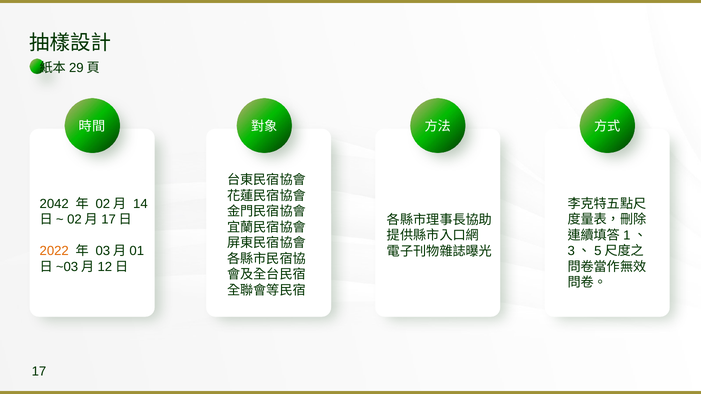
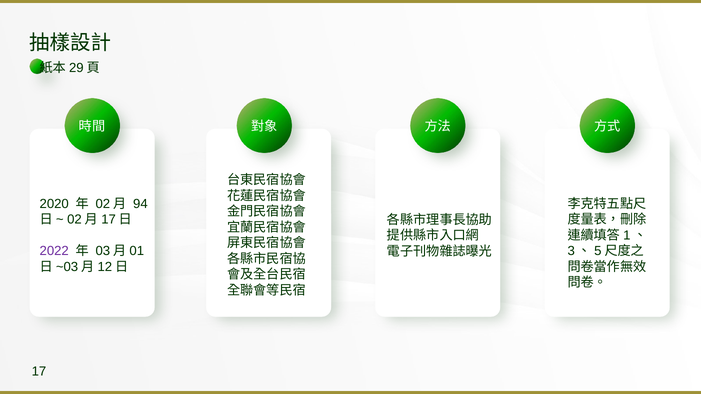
2042: 2042 -> 2020
14: 14 -> 94
2022 colour: orange -> purple
